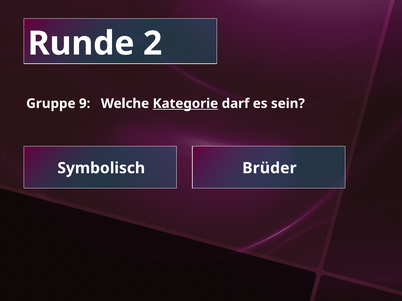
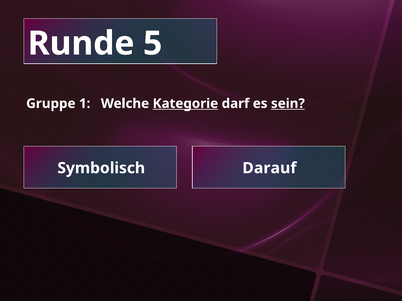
2: 2 -> 5
9: 9 -> 1
sein underline: none -> present
Brüder: Brüder -> Darauf
